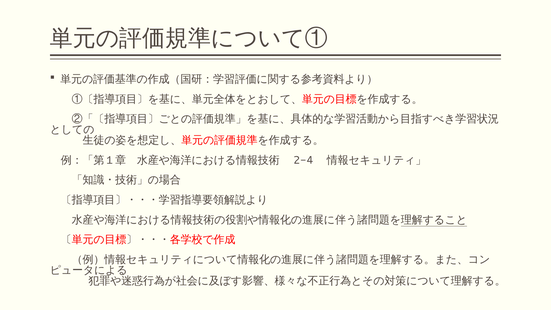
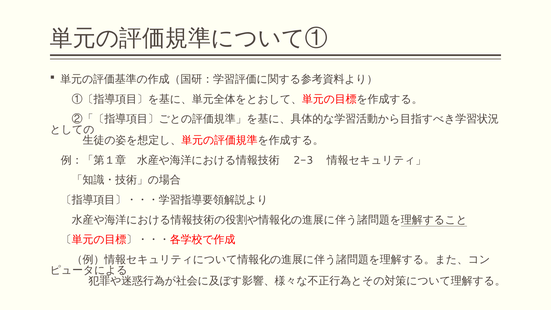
2-4: 2-4 -> 2-3
